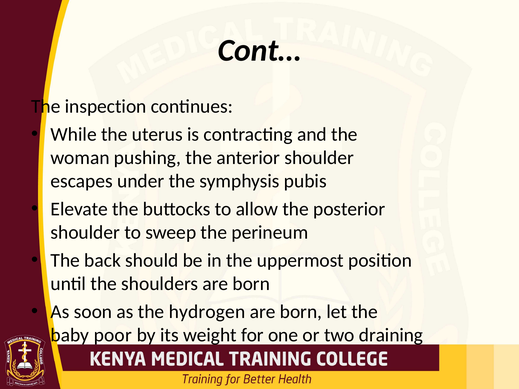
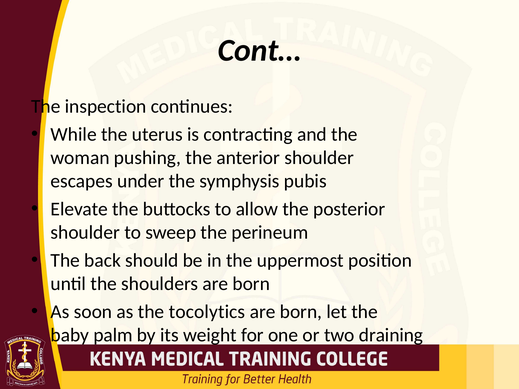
hydrogen: hydrogen -> tocolytics
poor: poor -> palm
